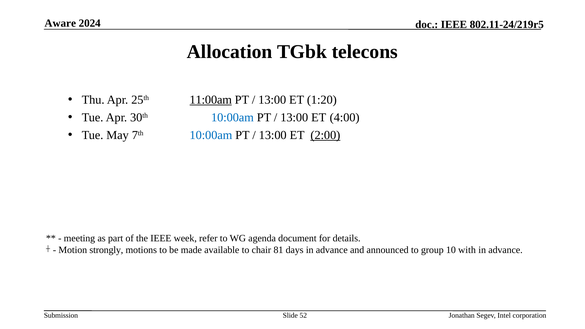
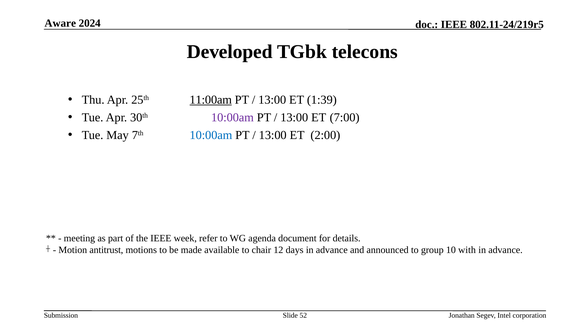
Allocation: Allocation -> Developed
1:20: 1:20 -> 1:39
10:00am at (232, 118) colour: blue -> purple
4:00: 4:00 -> 7:00
2:00 underline: present -> none
strongly: strongly -> antitrust
81: 81 -> 12
